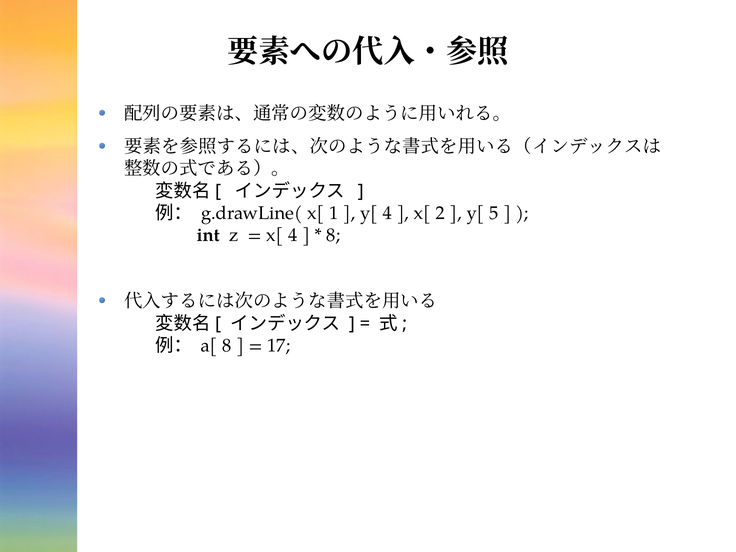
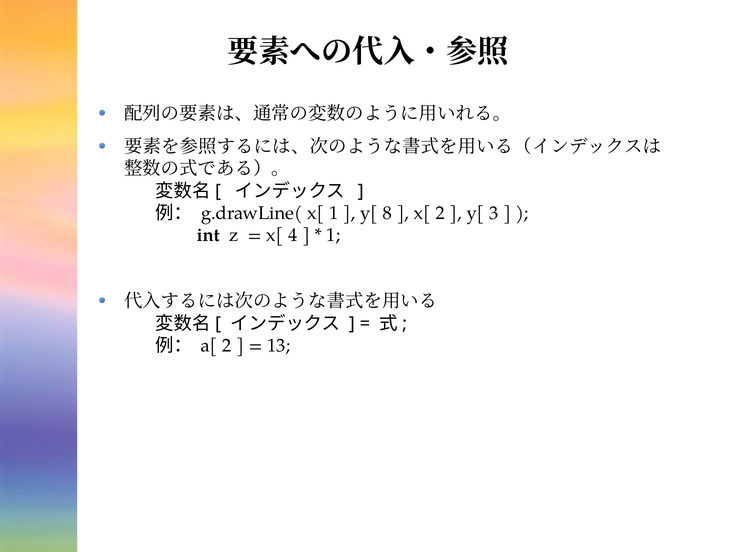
y[ 4: 4 -> 8
5: 5 -> 3
8 at (333, 235): 8 -> 1
a[ 8: 8 -> 2
17: 17 -> 13
